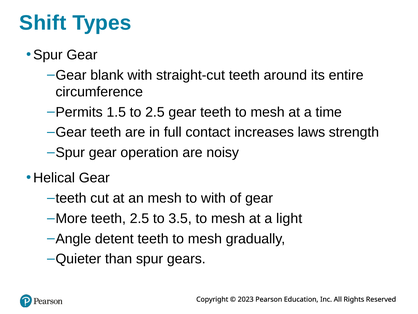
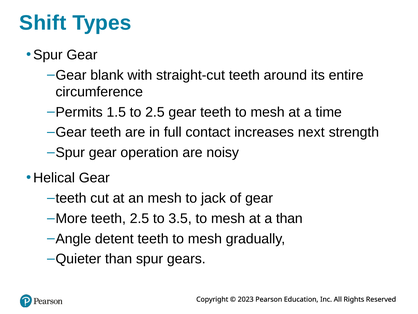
laws: laws -> next
to with: with -> jack
a light: light -> than
